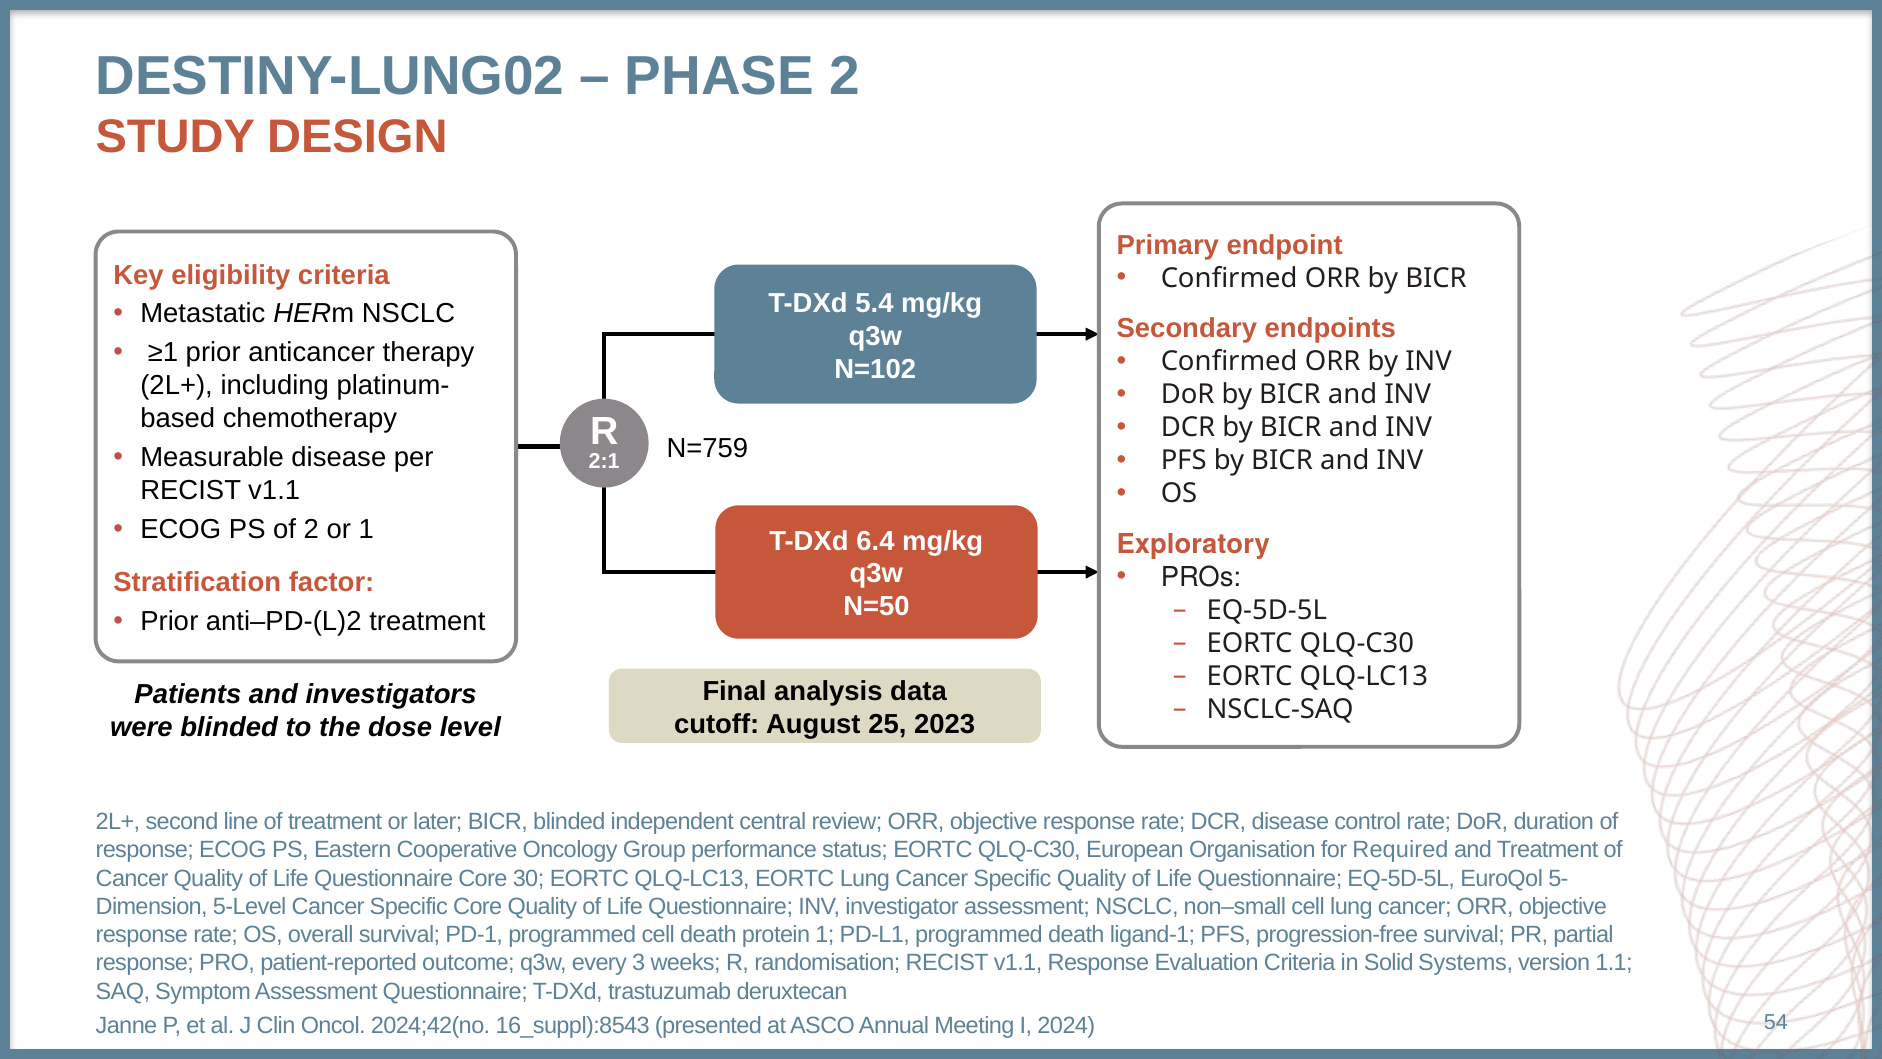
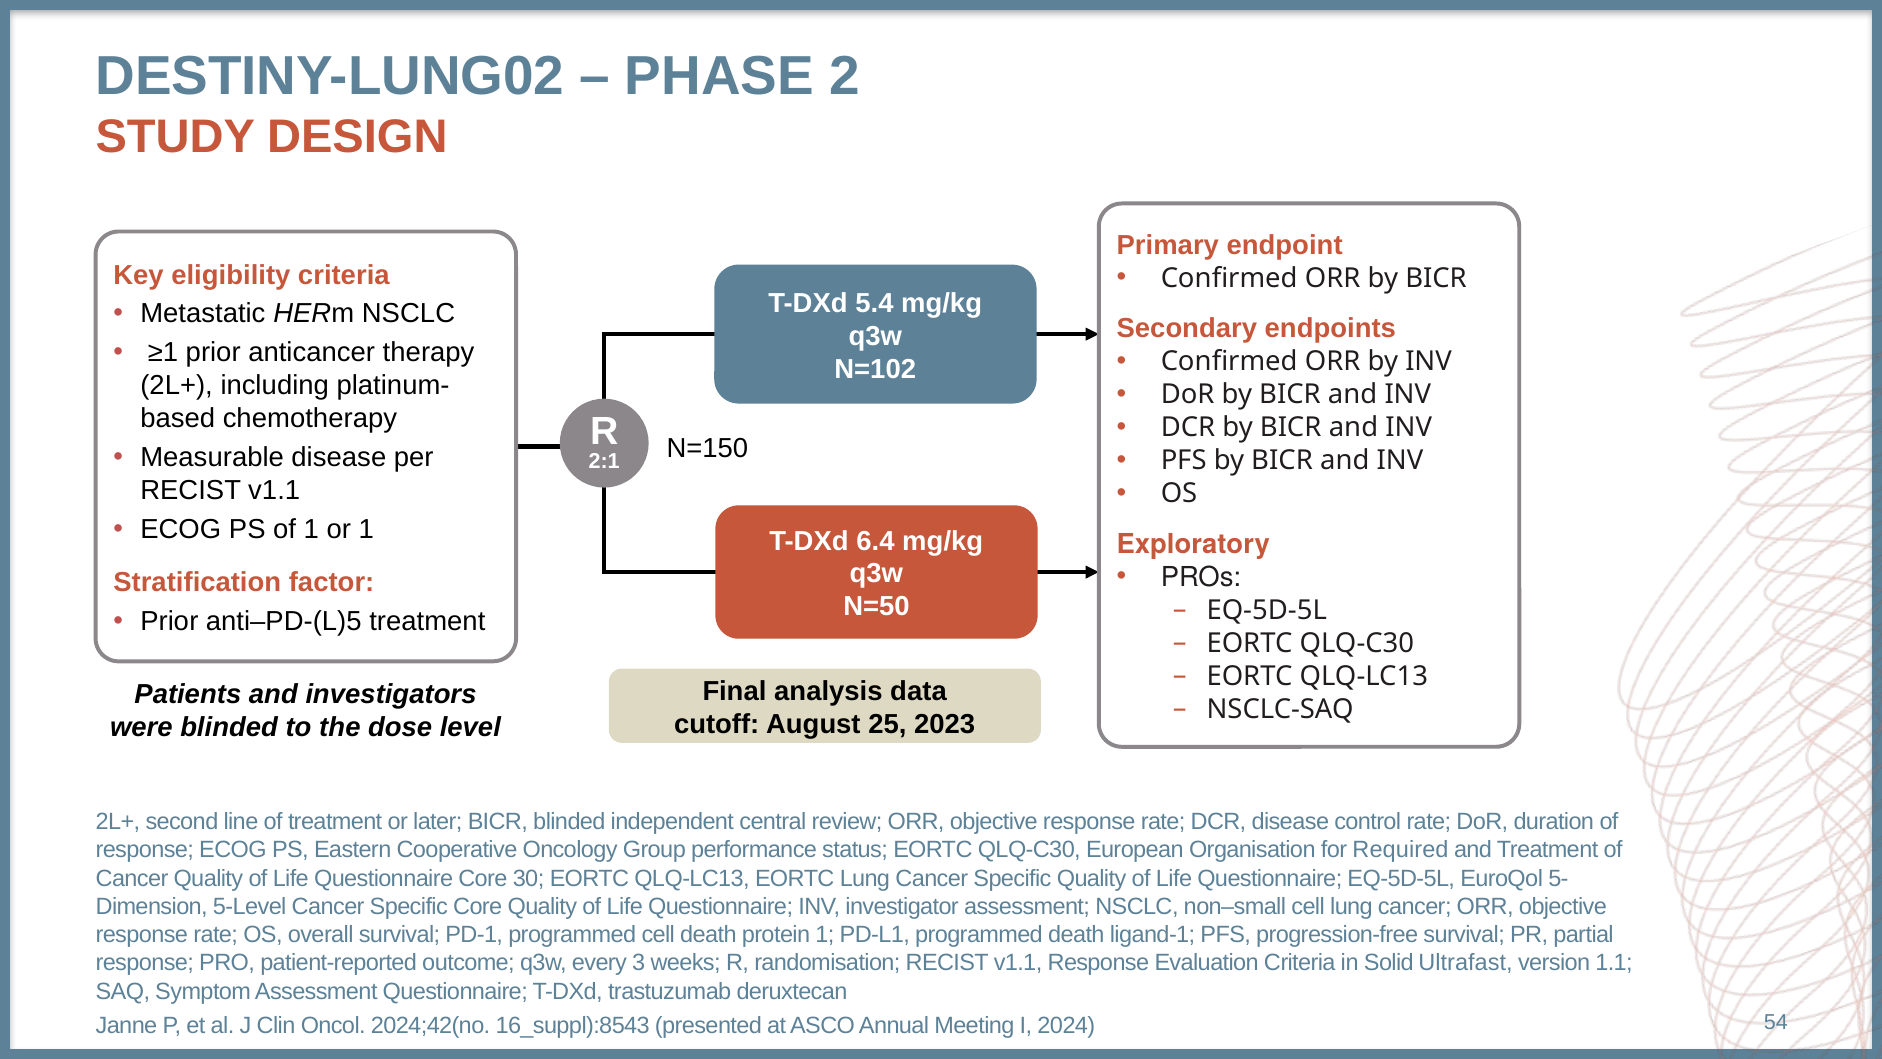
N=759: N=759 -> N=150
of 2: 2 -> 1
anti–PD-(L)2: anti–PD-(L)2 -> anti–PD-(L)5
Systems: Systems -> Ultrafast
